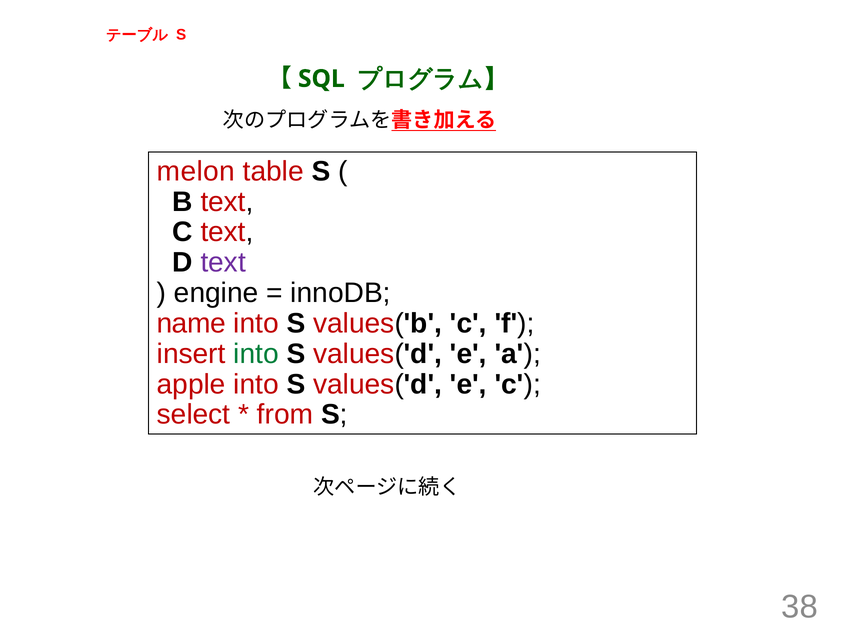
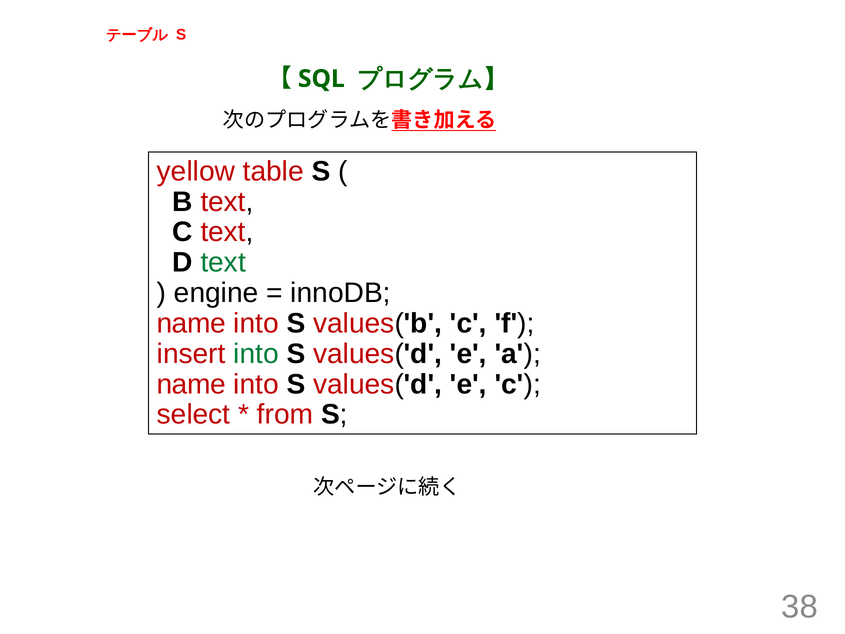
melon: melon -> yellow
text at (223, 262) colour: purple -> green
apple at (191, 384): apple -> name
